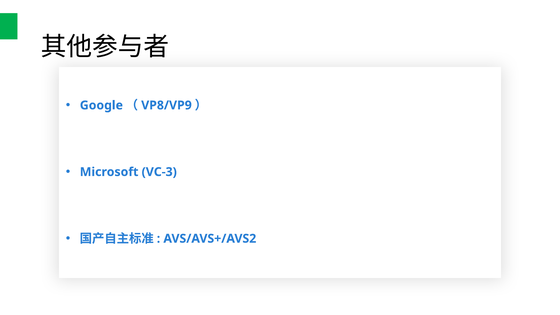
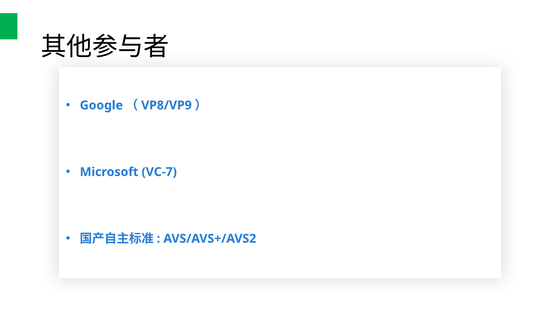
VC-3: VC-3 -> VC-7
